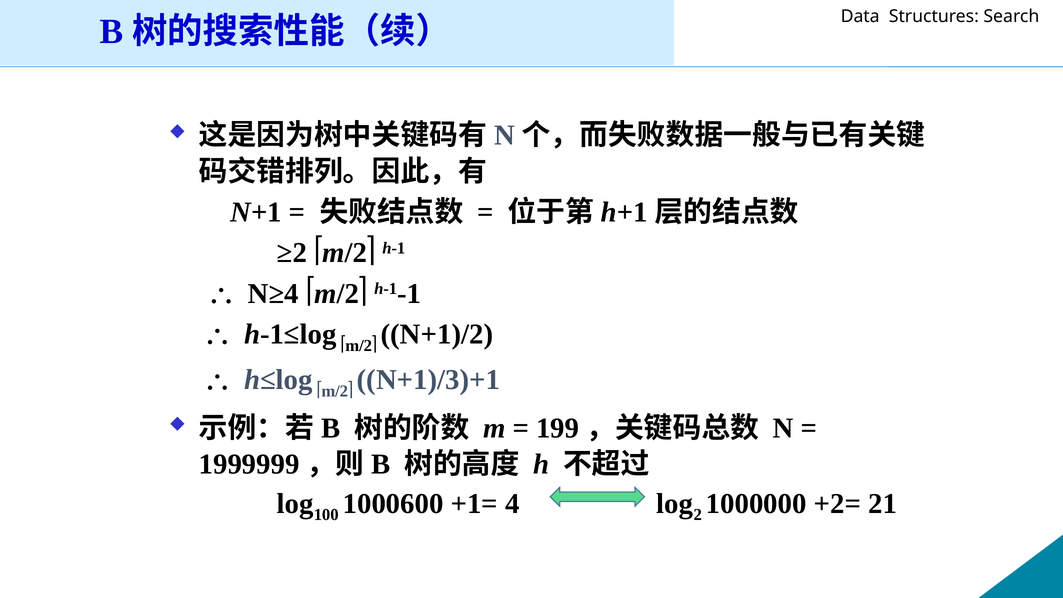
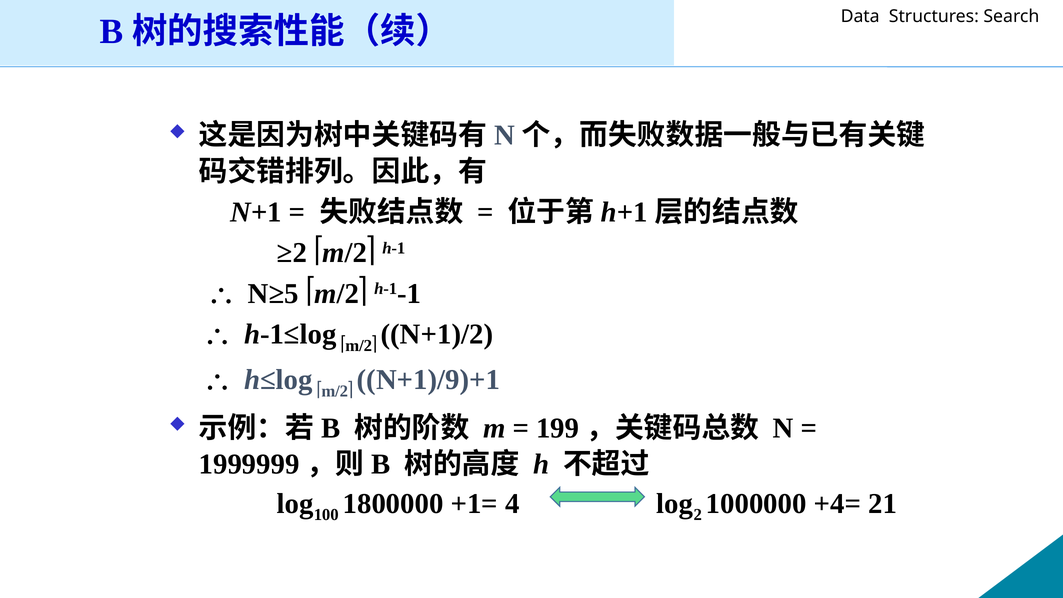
N≥4: N≥4 -> N≥5
N+1)/3)+1: N+1)/3)+1 -> N+1)/9)+1
1000600: 1000600 -> 1800000
+2=: +2= -> +4=
